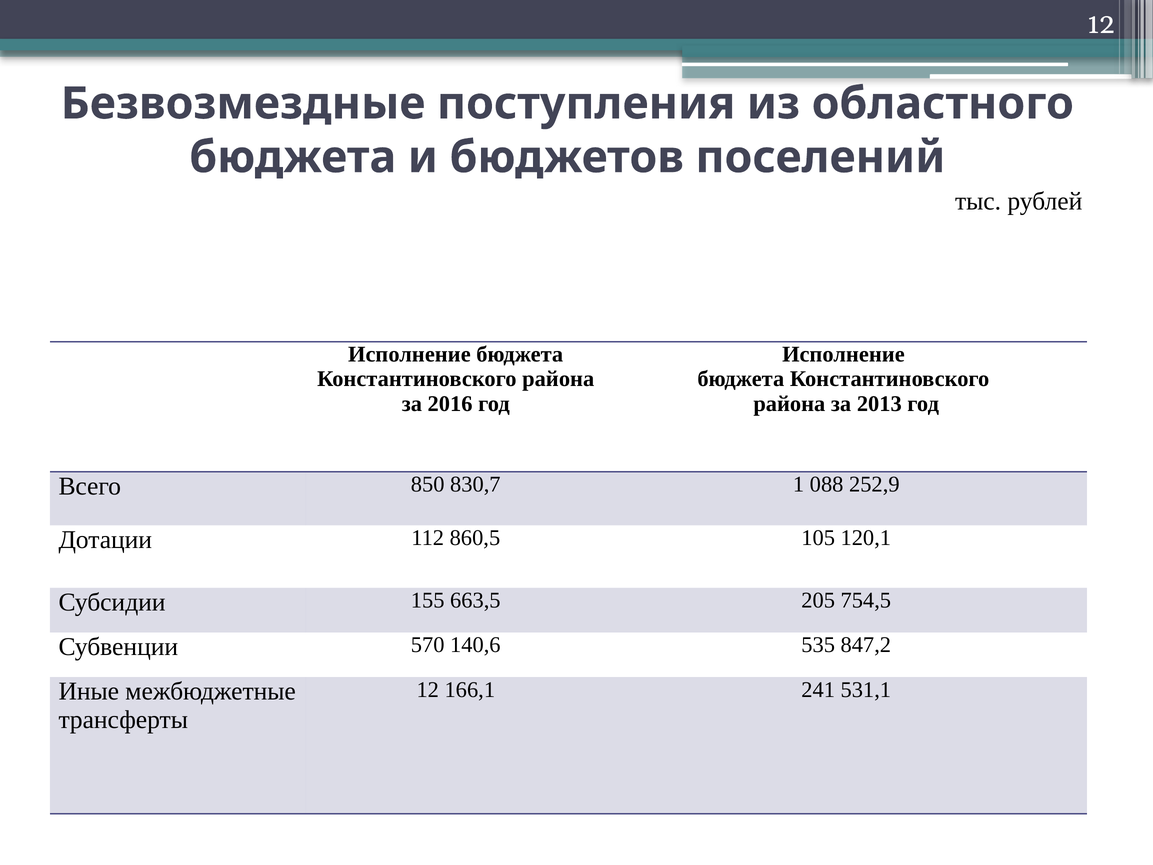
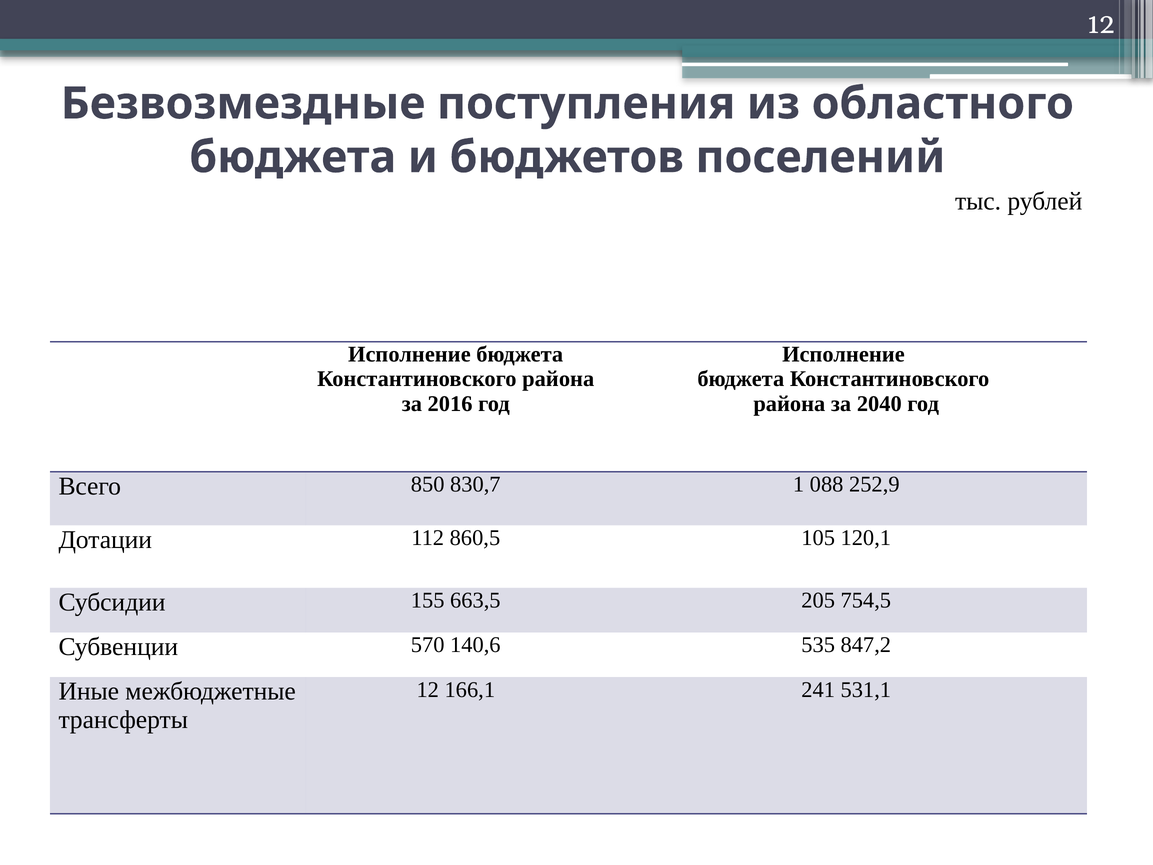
2013: 2013 -> 2040
